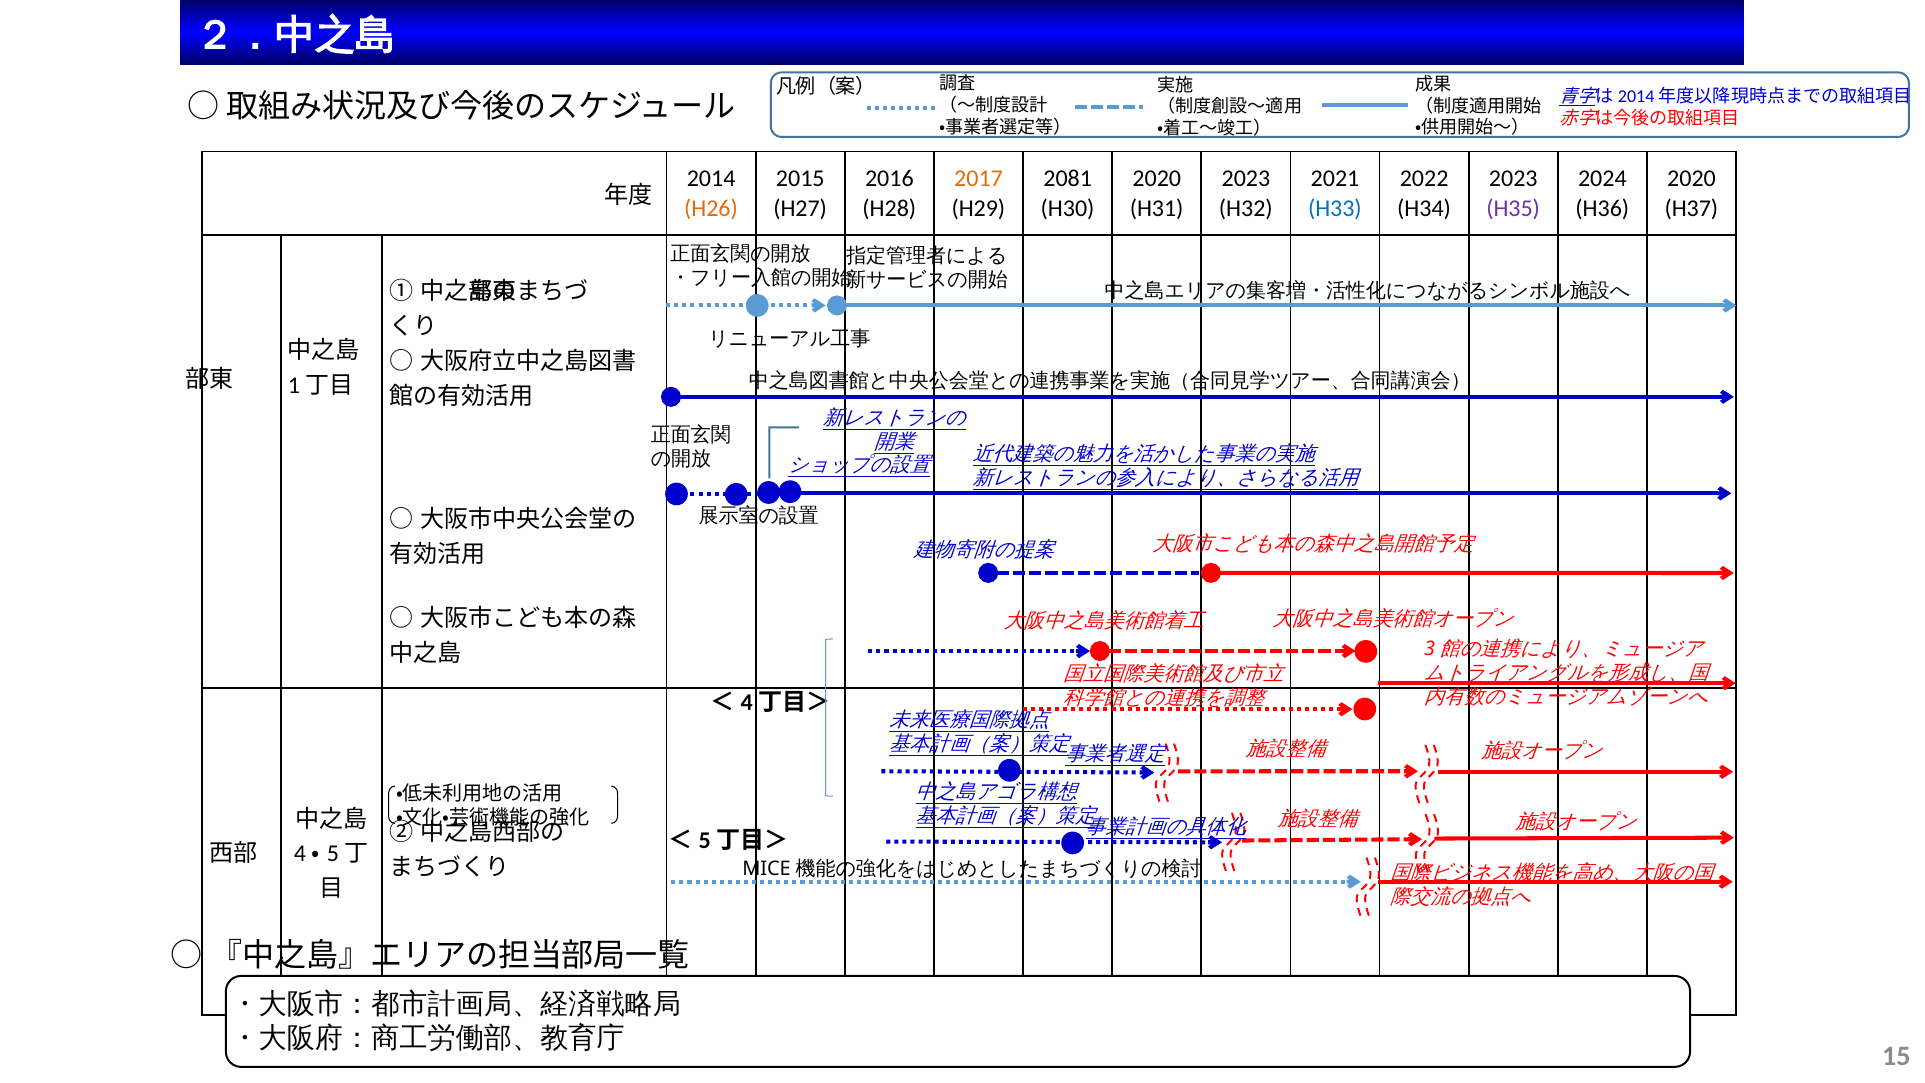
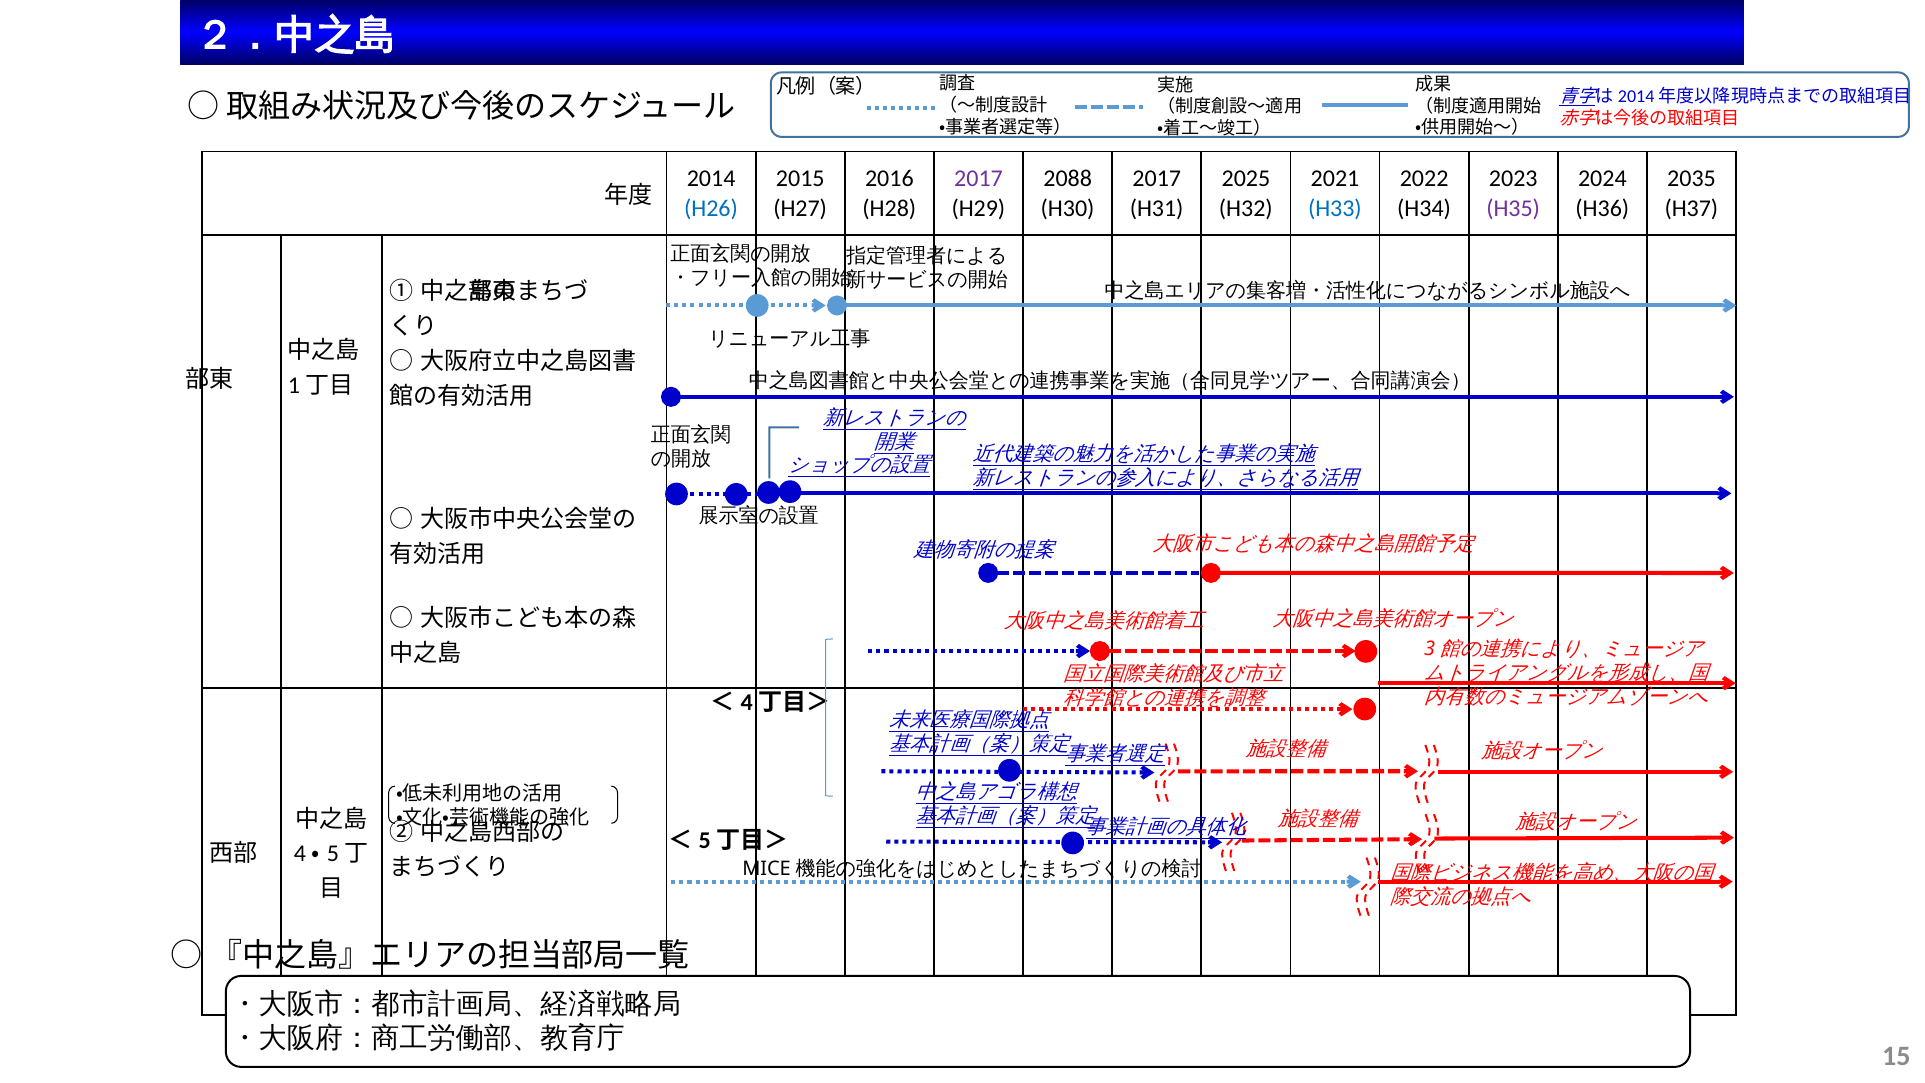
2017 at (979, 179) colour: orange -> purple
2081: 2081 -> 2088
2020 at (1157, 179): 2020 -> 2017
2023 at (1246, 179): 2023 -> 2025
2020 at (1692, 179): 2020 -> 2035
H26 colour: orange -> blue
